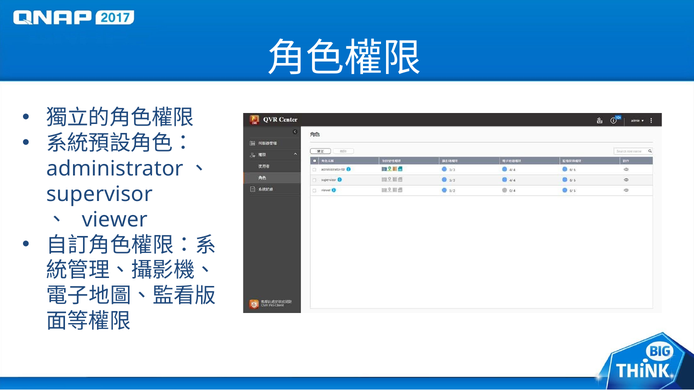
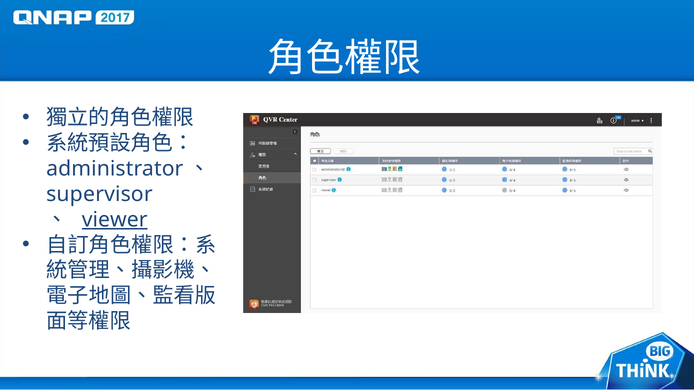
viewer underline: none -> present
